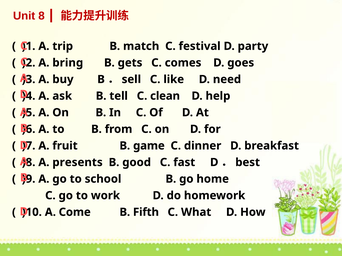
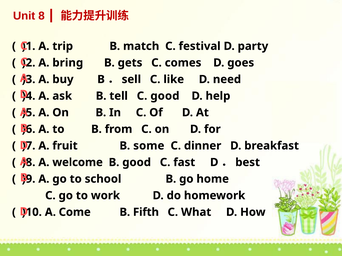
C clean: clean -> good
game: game -> some
presents: presents -> welcome
